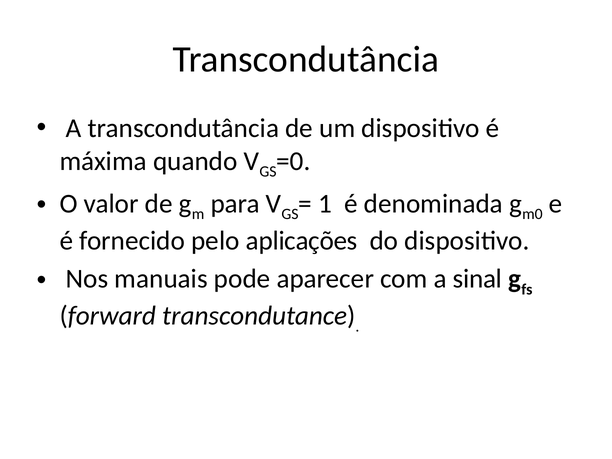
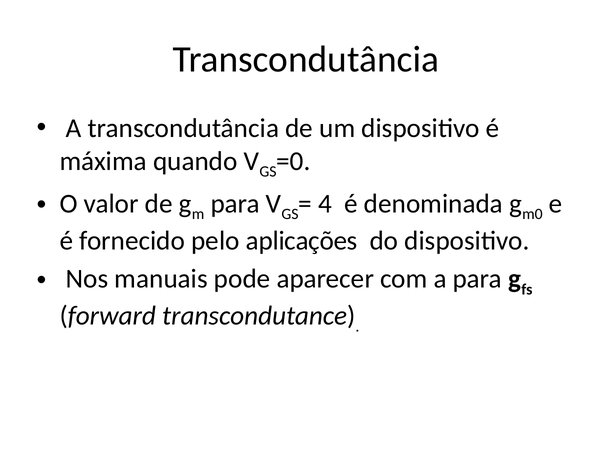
1: 1 -> 4
a sinal: sinal -> para
